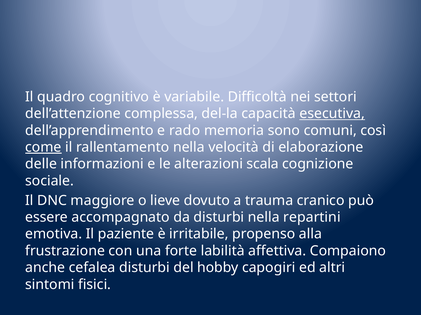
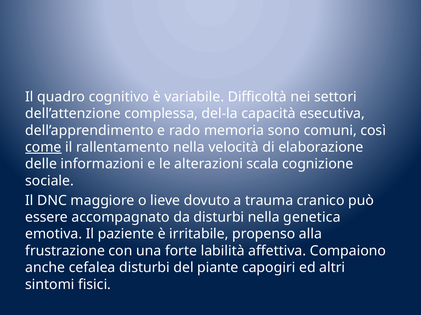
esecutiva underline: present -> none
repartini: repartini -> genetica
hobby: hobby -> piante
